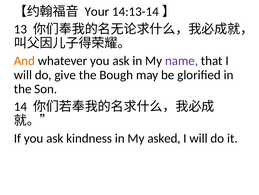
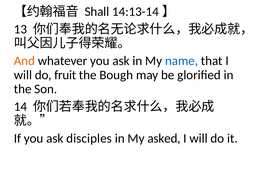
Your: Your -> Shall
name colour: purple -> blue
give: give -> fruit
kindness: kindness -> disciples
